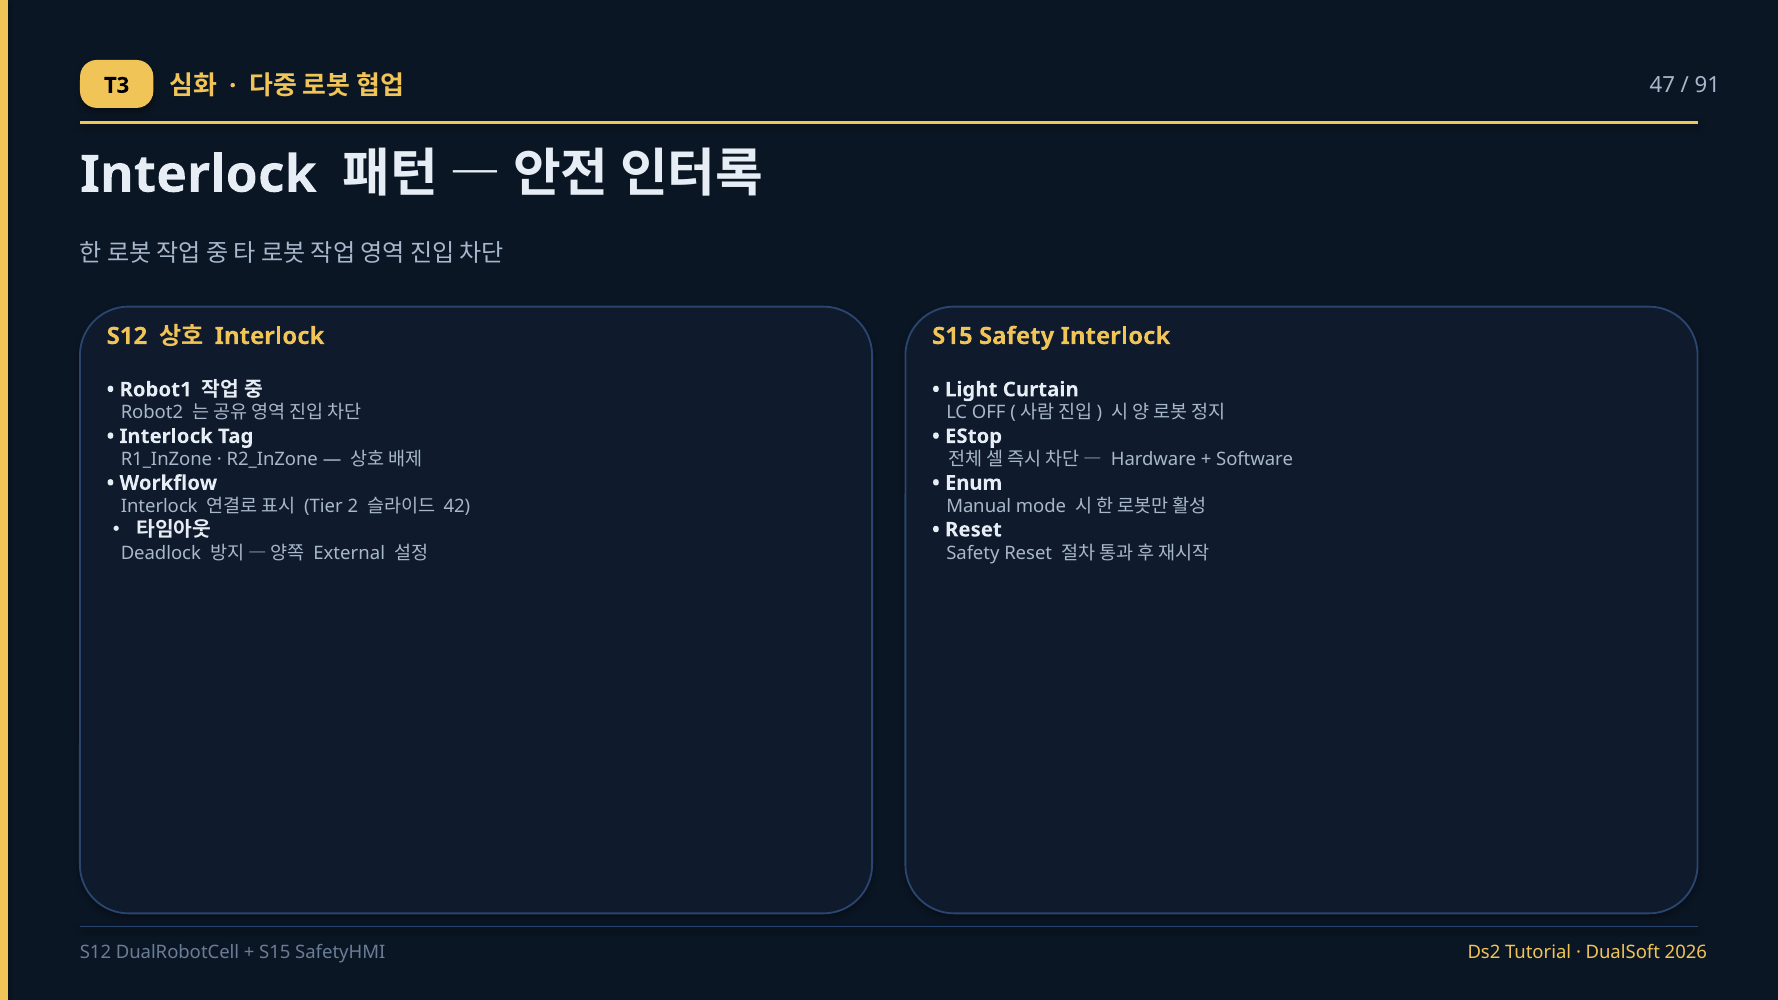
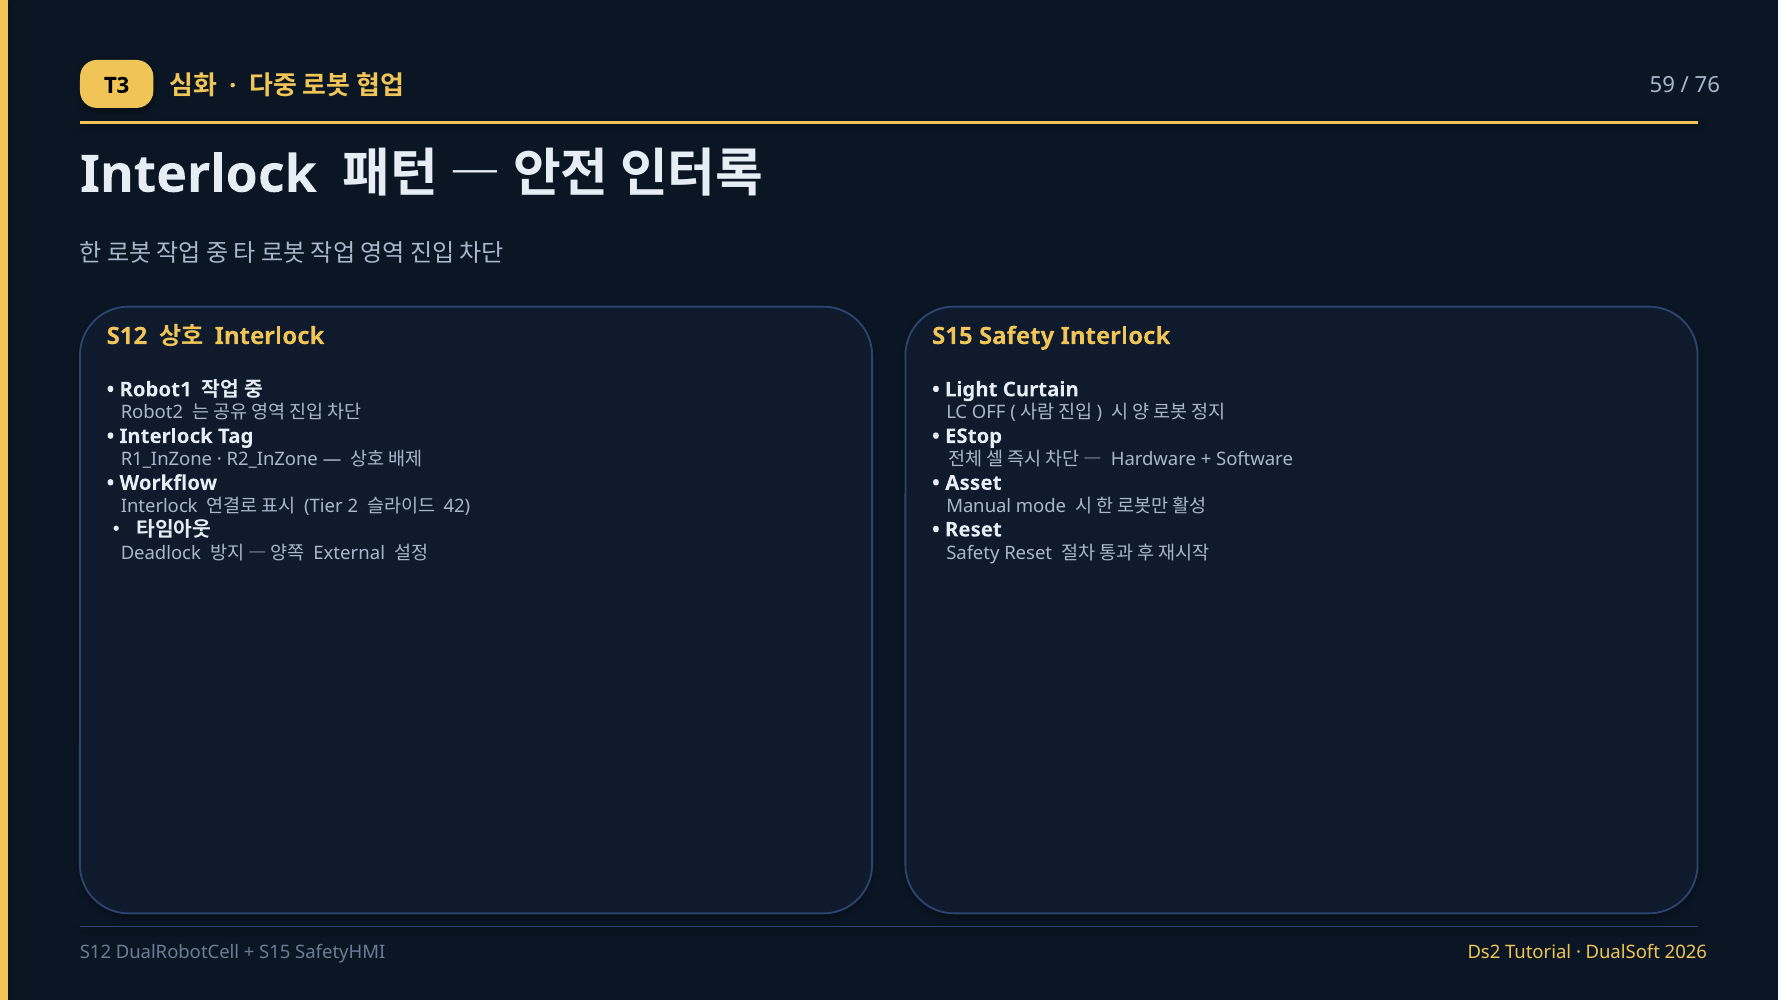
47: 47 -> 59
91: 91 -> 76
Enum: Enum -> Asset
